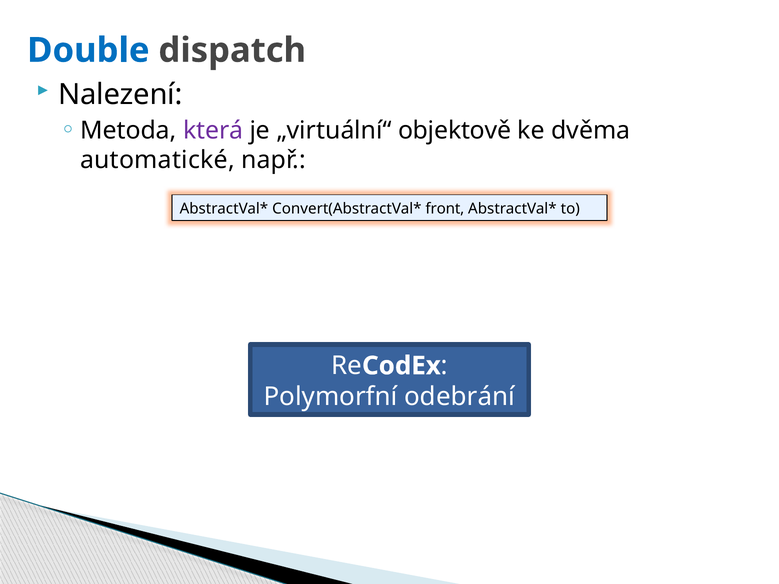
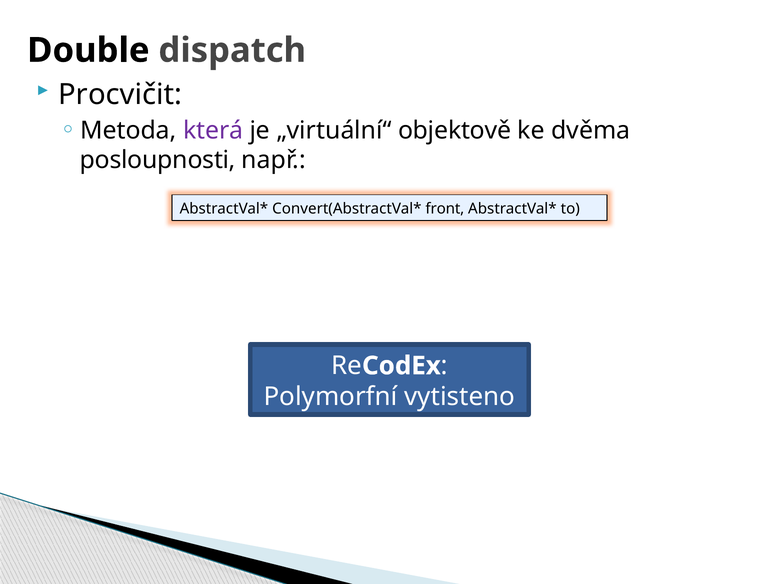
Double colour: blue -> black
Nalezení: Nalezení -> Procvičit
automatické: automatické -> posloupnosti
odebrání: odebrání -> vytisteno
